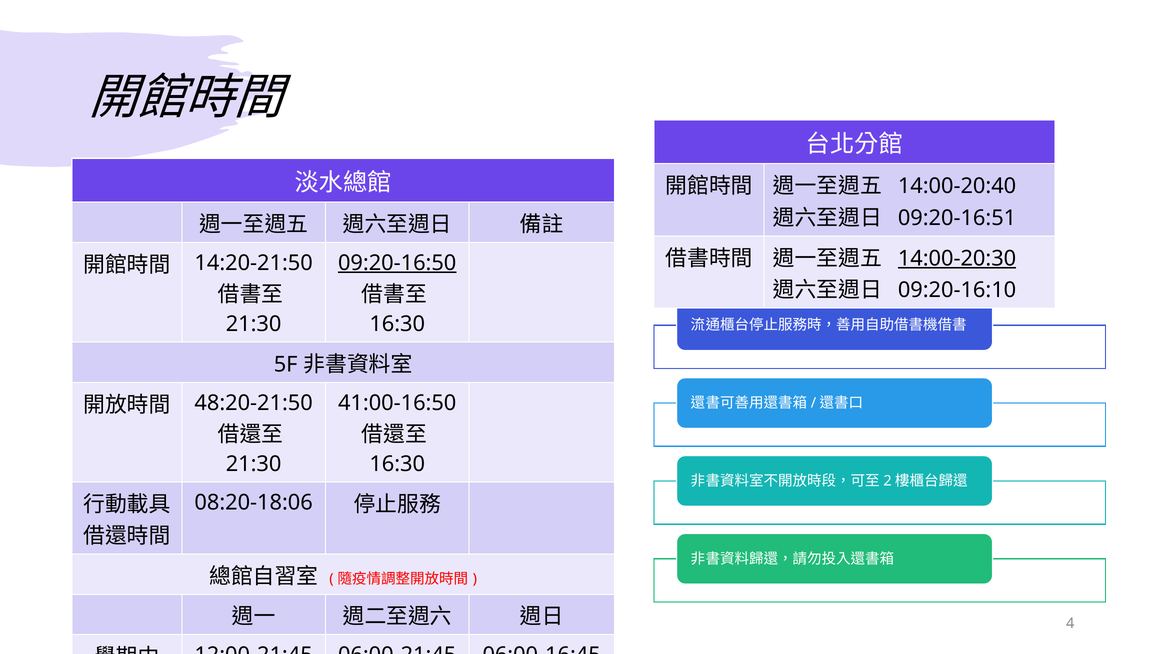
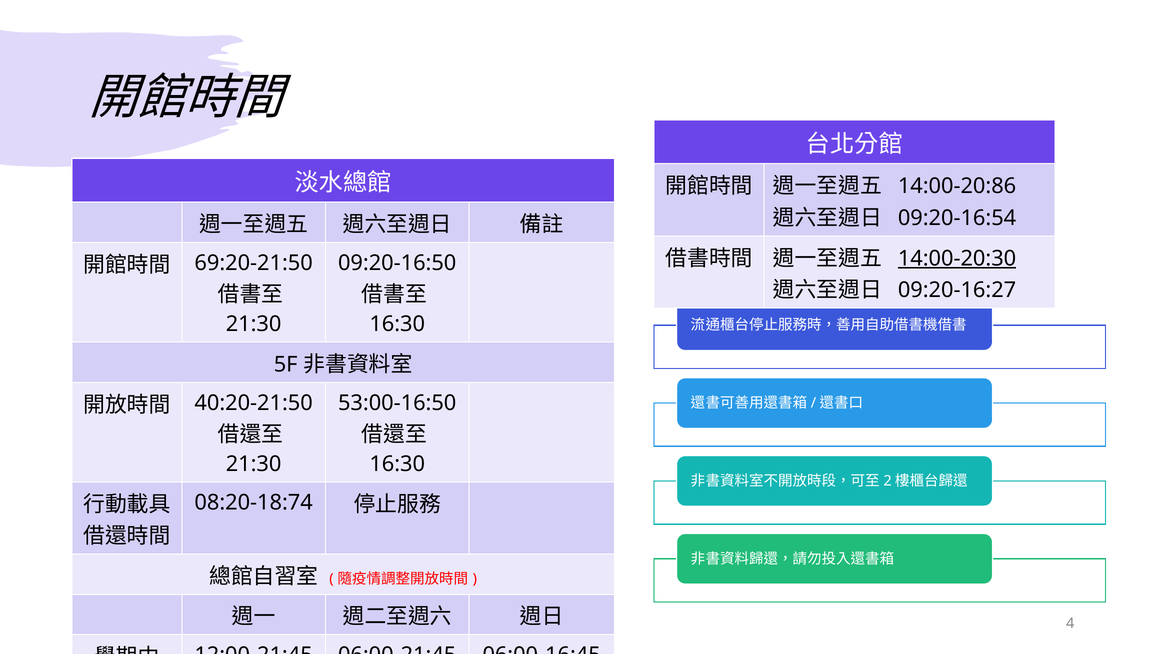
14:00-20:40: 14:00-20:40 -> 14:00-20:86
09:20-16:51: 09:20-16:51 -> 09:20-16:54
14:20-21:50: 14:20-21:50 -> 69:20-21:50
09:20-16:50 underline: present -> none
09:20-16:10: 09:20-16:10 -> 09:20-16:27
48:20-21:50: 48:20-21:50 -> 40:20-21:50
41:00-16:50: 41:00-16:50 -> 53:00-16:50
08:20-18:06: 08:20-18:06 -> 08:20-18:74
